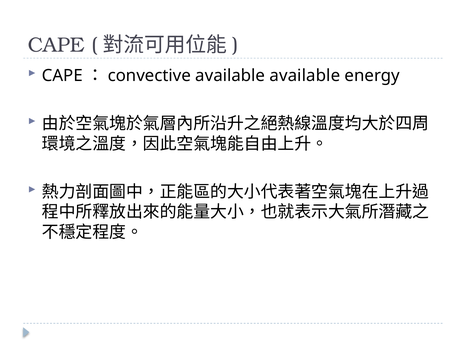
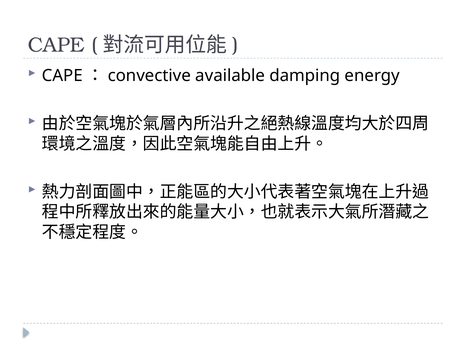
available available: available -> damping
